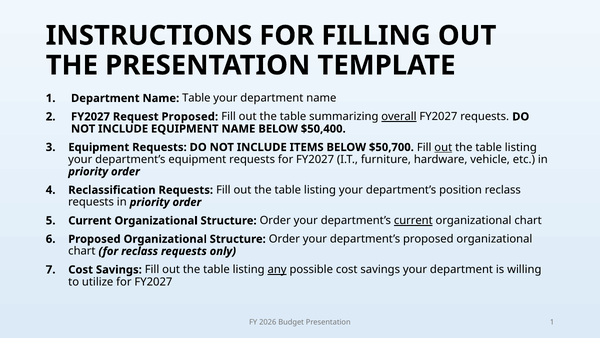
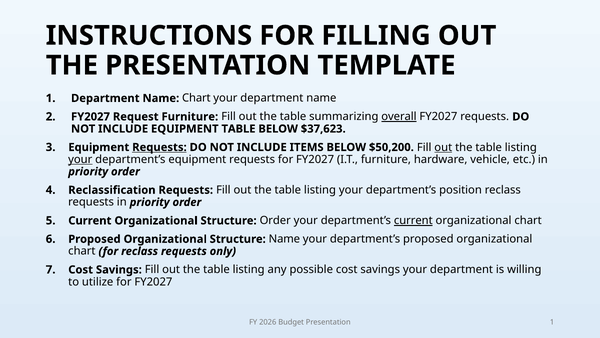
Name Table: Table -> Chart
Request Proposed: Proposed -> Furniture
EQUIPMENT NAME: NAME -> TABLE
$50,400: $50,400 -> $37,623
Requests at (159, 147) underline: none -> present
$50,700: $50,700 -> $50,200
your at (80, 159) underline: none -> present
Proposed Organizational Structure Order: Order -> Name
any underline: present -> none
